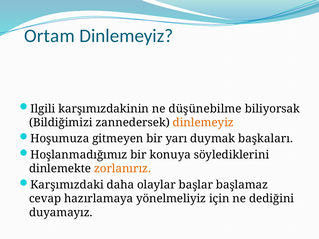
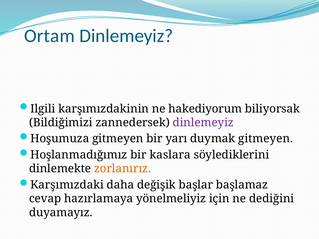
düşünebilme: düşünebilme -> hakediyorum
dinlemeyiz at (203, 123) colour: orange -> purple
duymak başkaları: başkaları -> gitmeyen
konuya: konuya -> kaslara
olaylar: olaylar -> değişik
